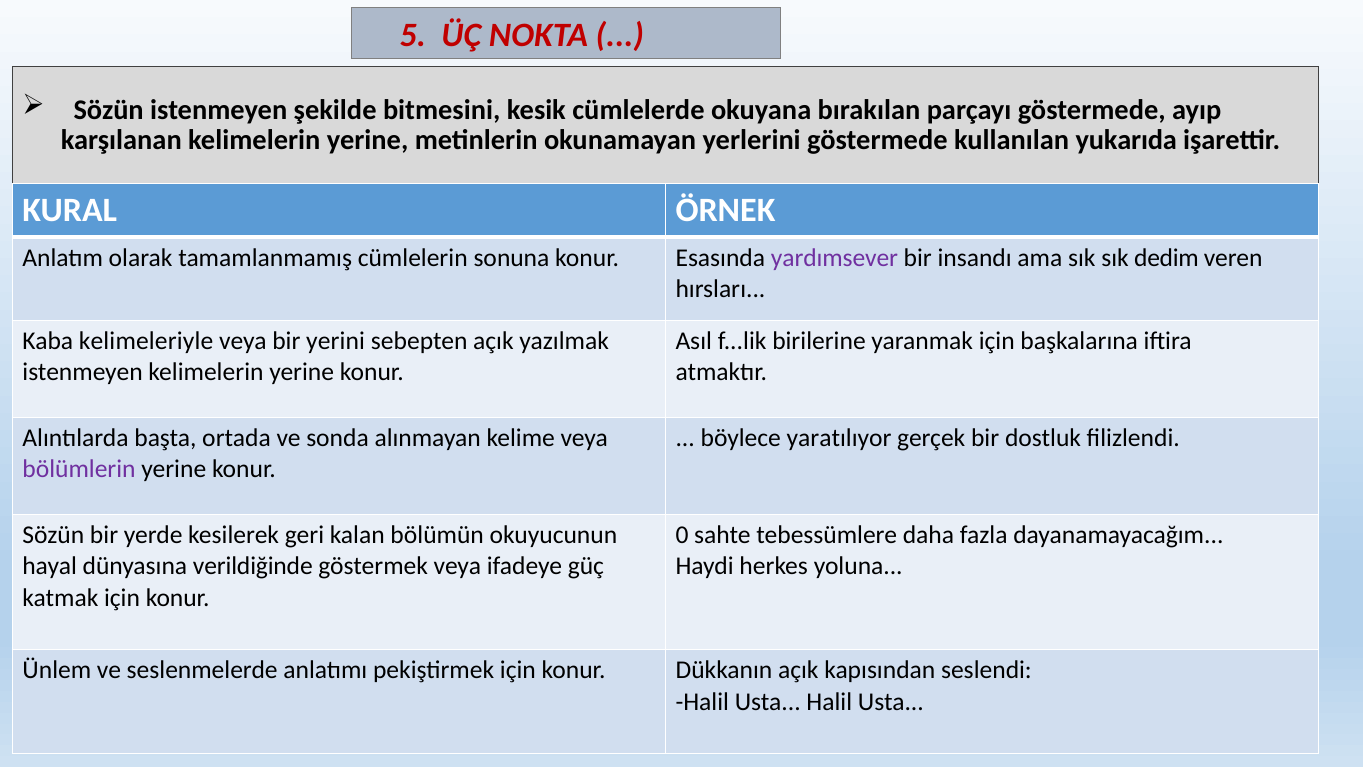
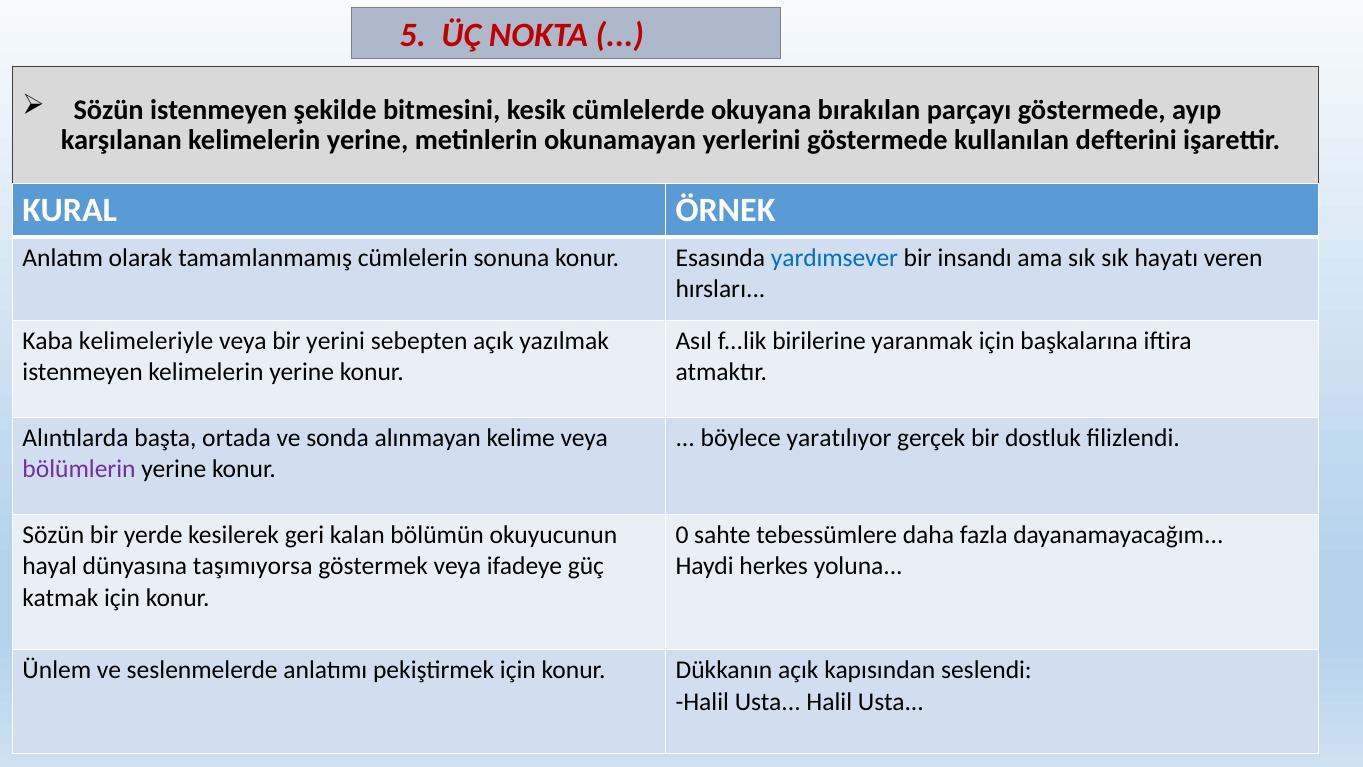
yukarıda: yukarıda -> defterini
yardımsever colour: purple -> blue
dedim: dedim -> hayatı
verildiğinde: verildiğinde -> taşımıyorsa
